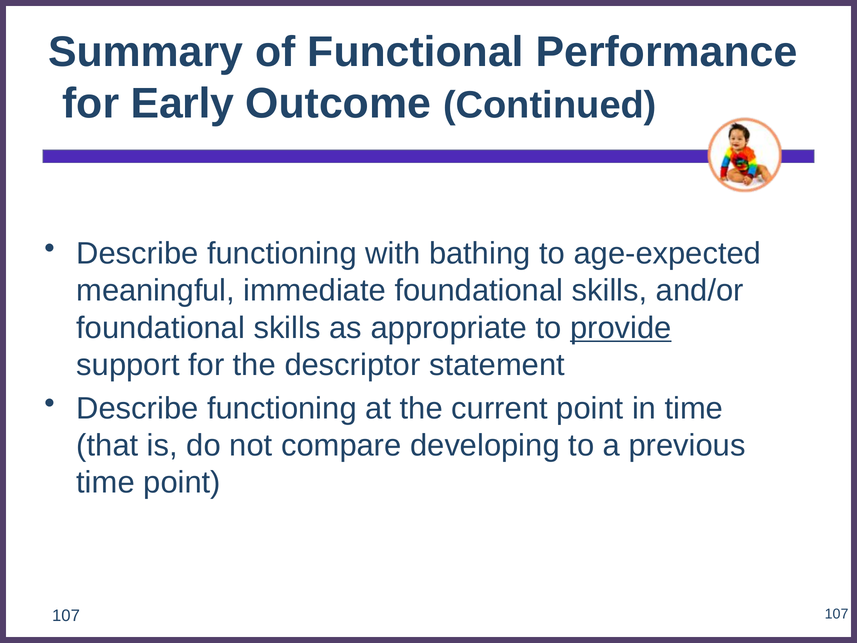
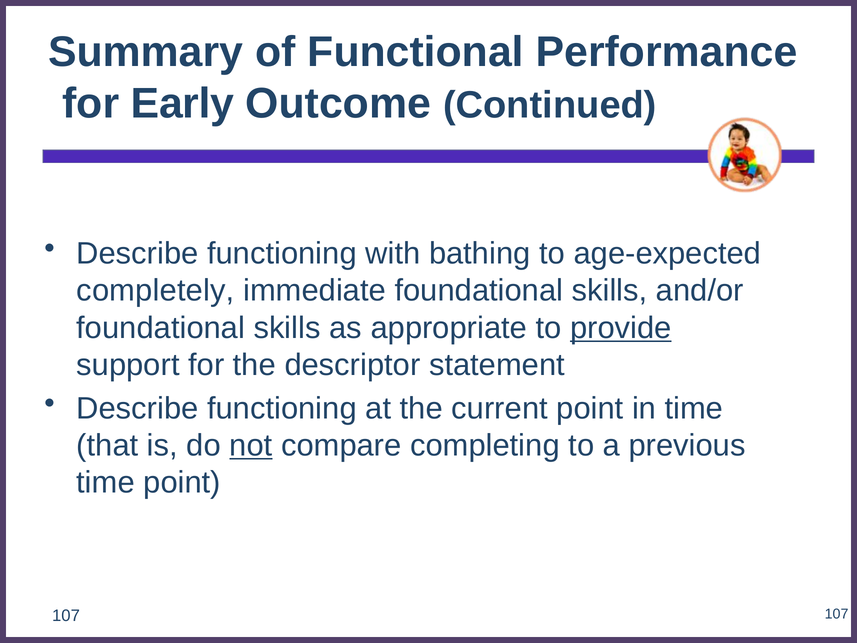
meaningful: meaningful -> completely
not underline: none -> present
developing: developing -> completing
